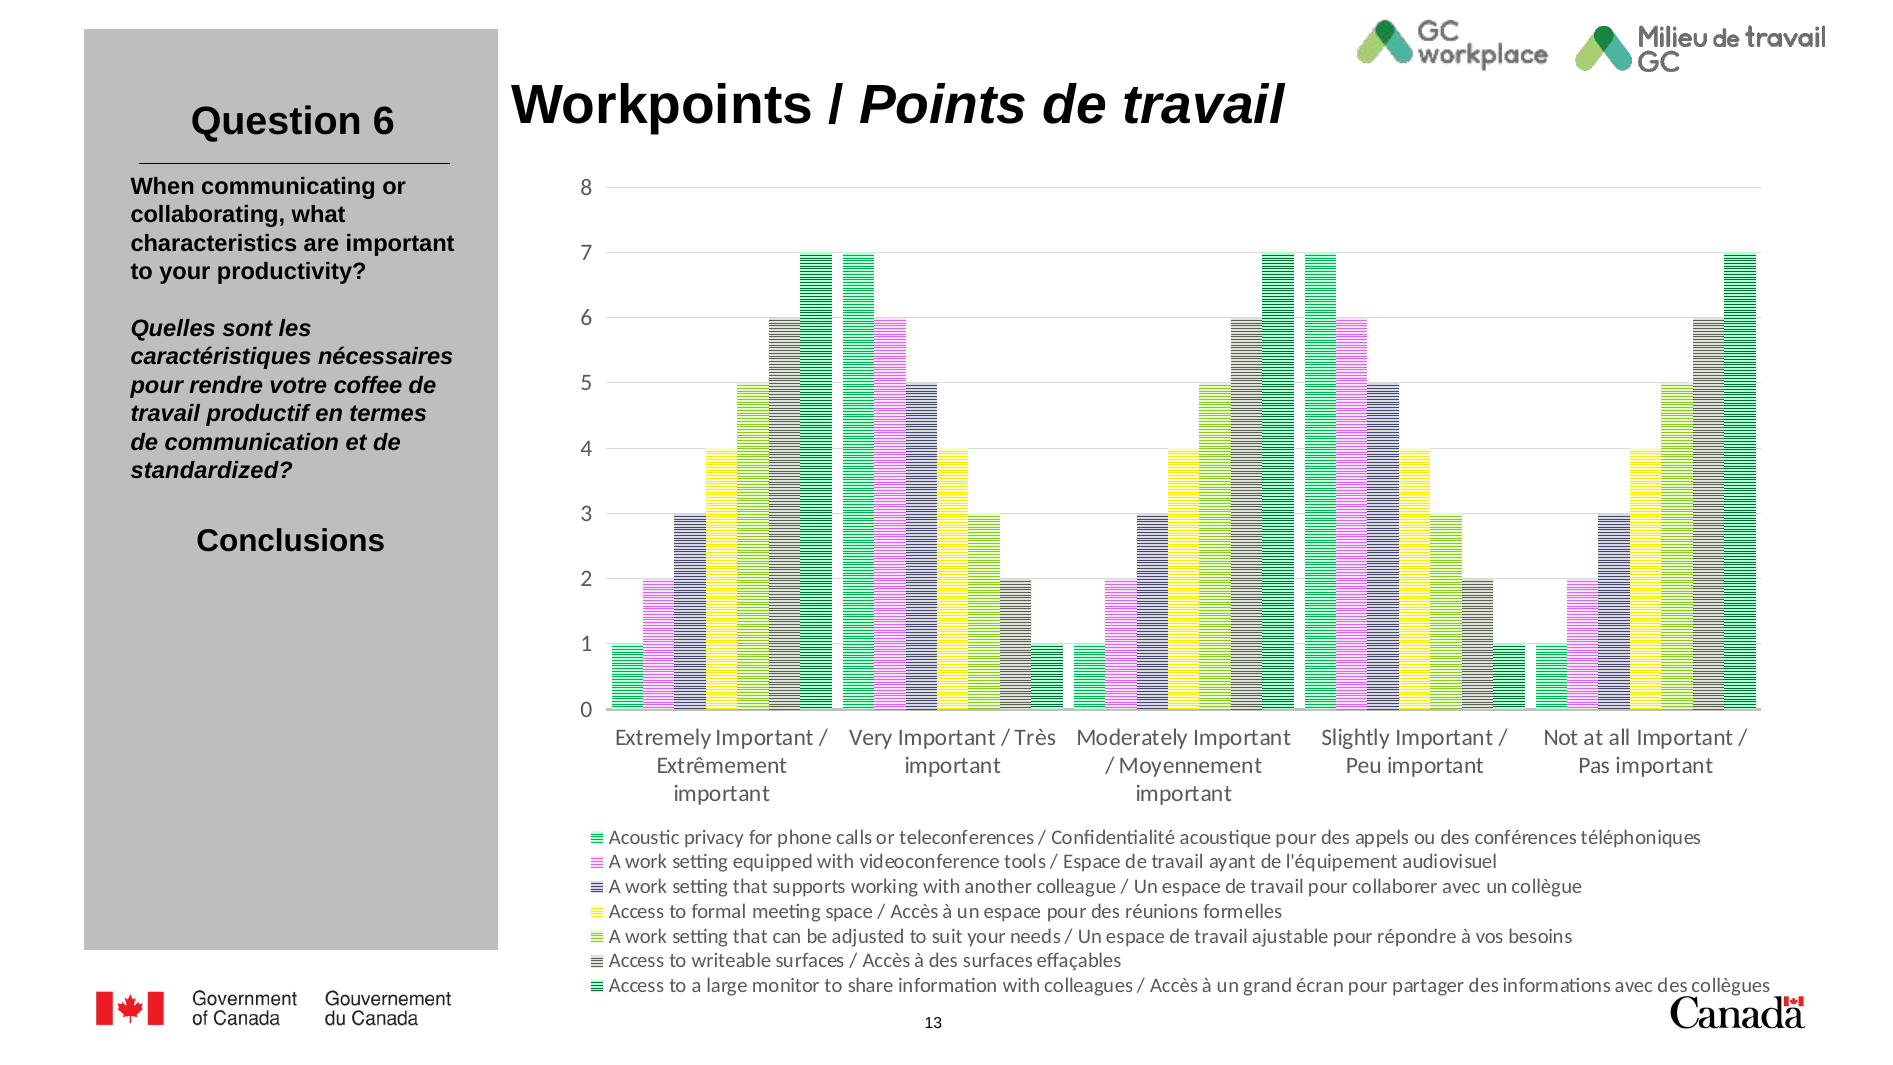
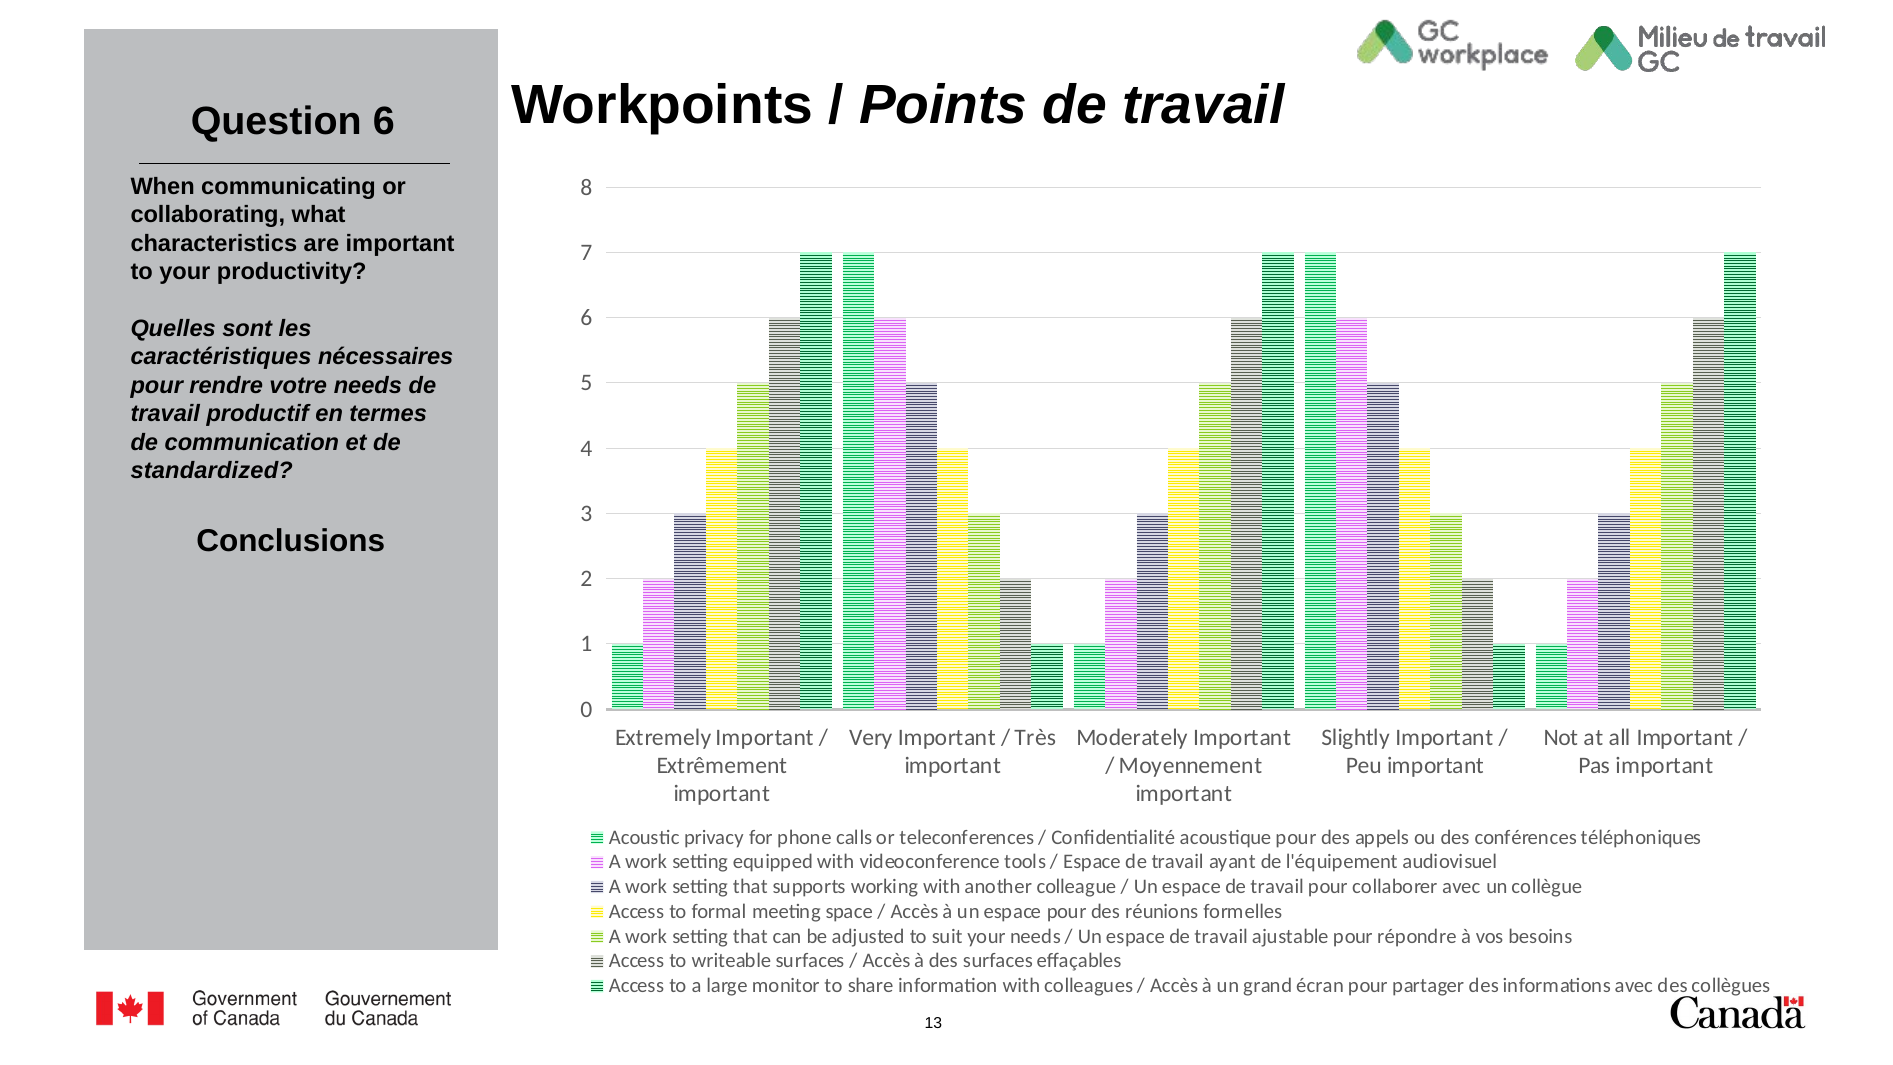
votre coffee: coffee -> needs
